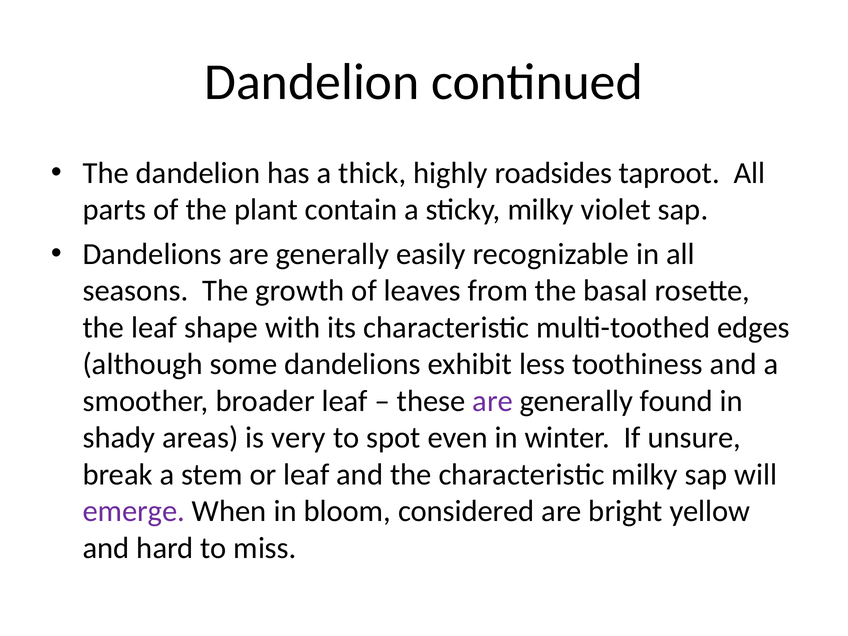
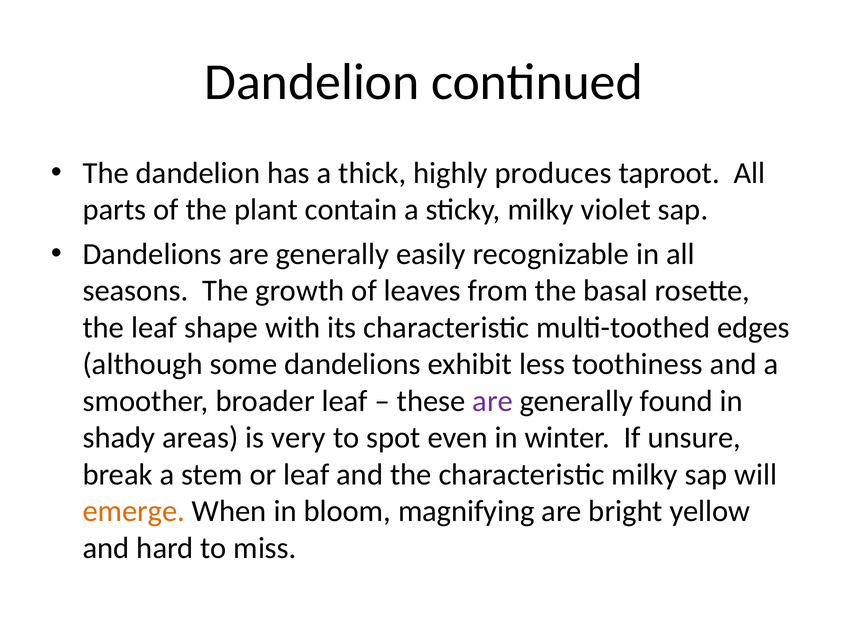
roadsides: roadsides -> produces
emerge colour: purple -> orange
considered: considered -> magnifying
